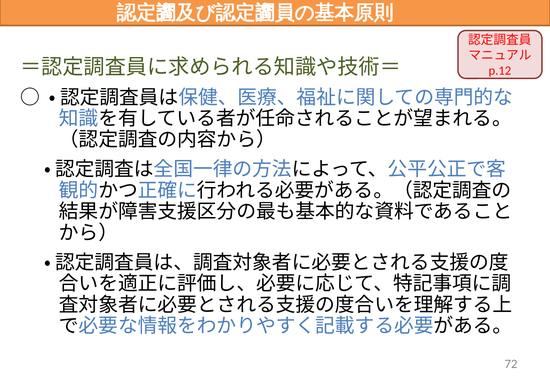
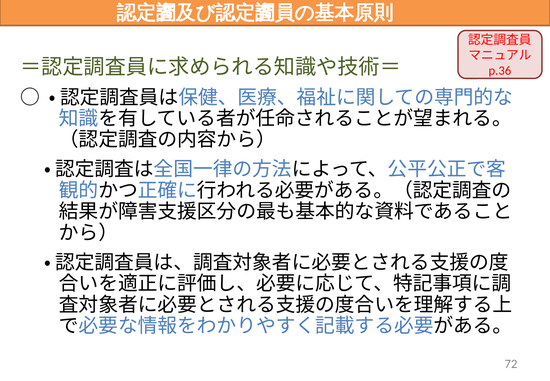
p.12: p.12 -> p.36
